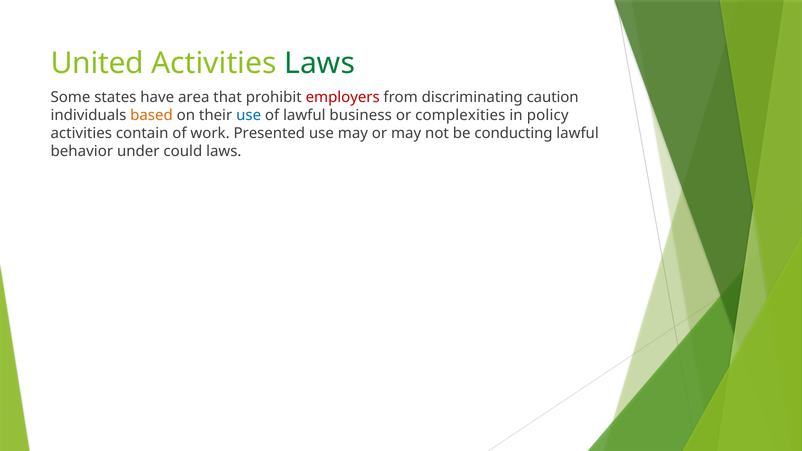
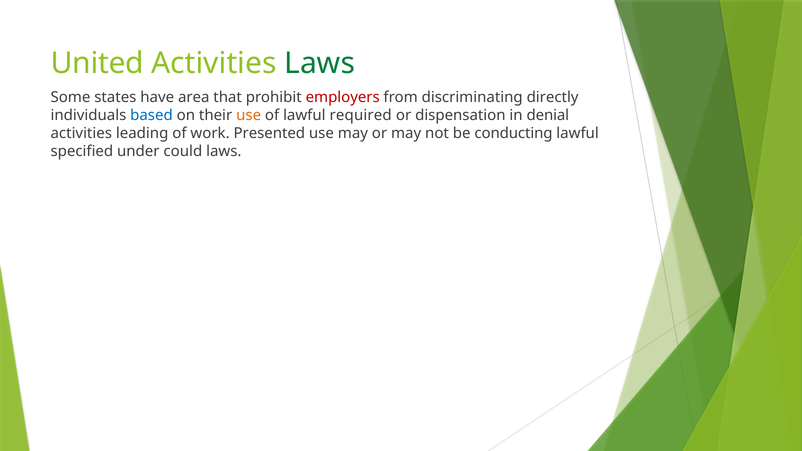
caution: caution -> directly
based colour: orange -> blue
use at (249, 115) colour: blue -> orange
business: business -> required
complexities: complexities -> dispensation
policy: policy -> denial
contain: contain -> leading
behavior: behavior -> specified
